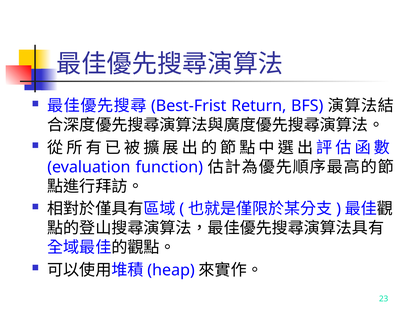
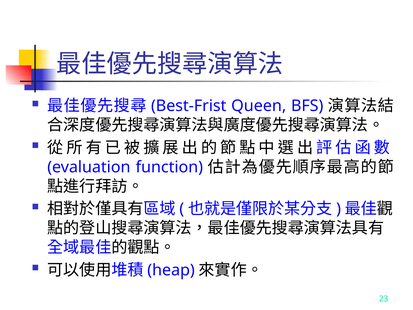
Return: Return -> Queen
